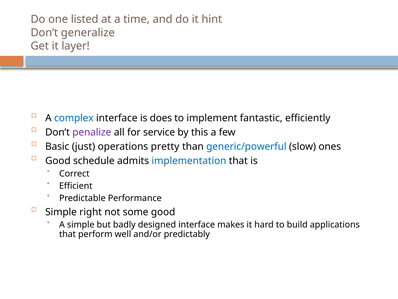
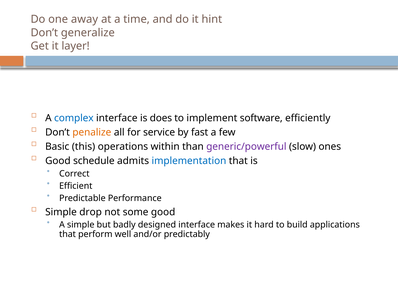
listed: listed -> away
fantastic: fantastic -> software
penalize colour: purple -> orange
this: this -> fast
just: just -> this
pretty: pretty -> within
generic/powerful colour: blue -> purple
right: right -> drop
